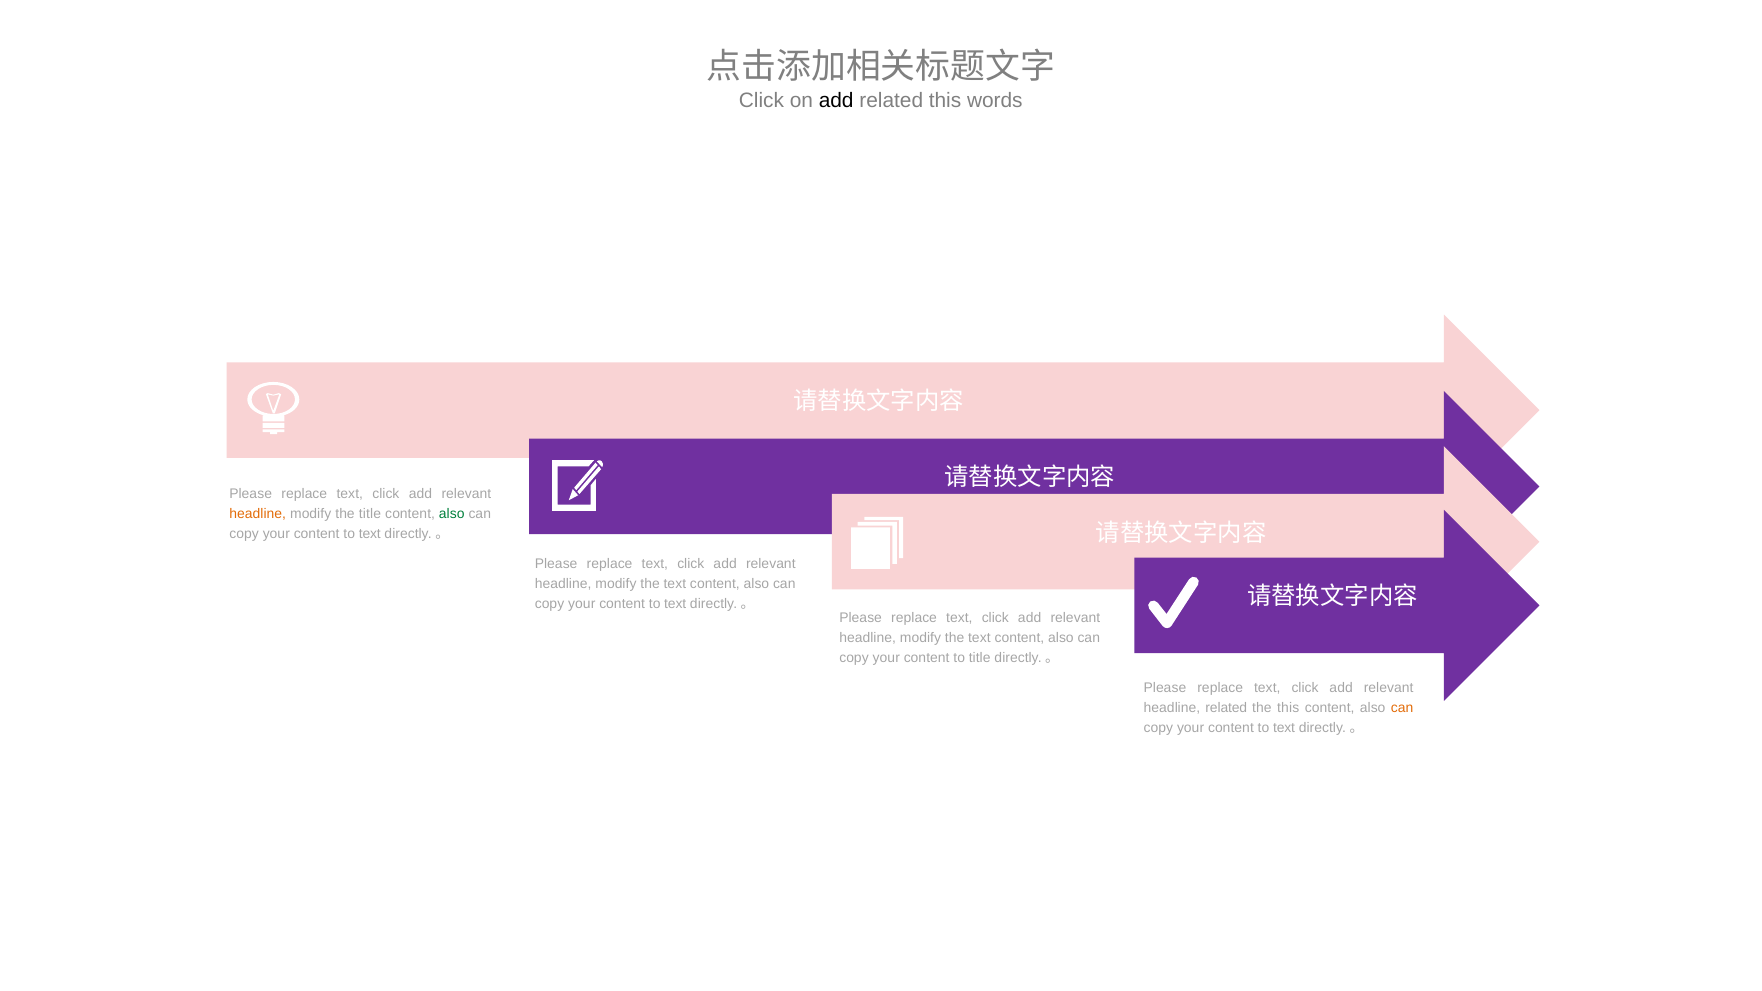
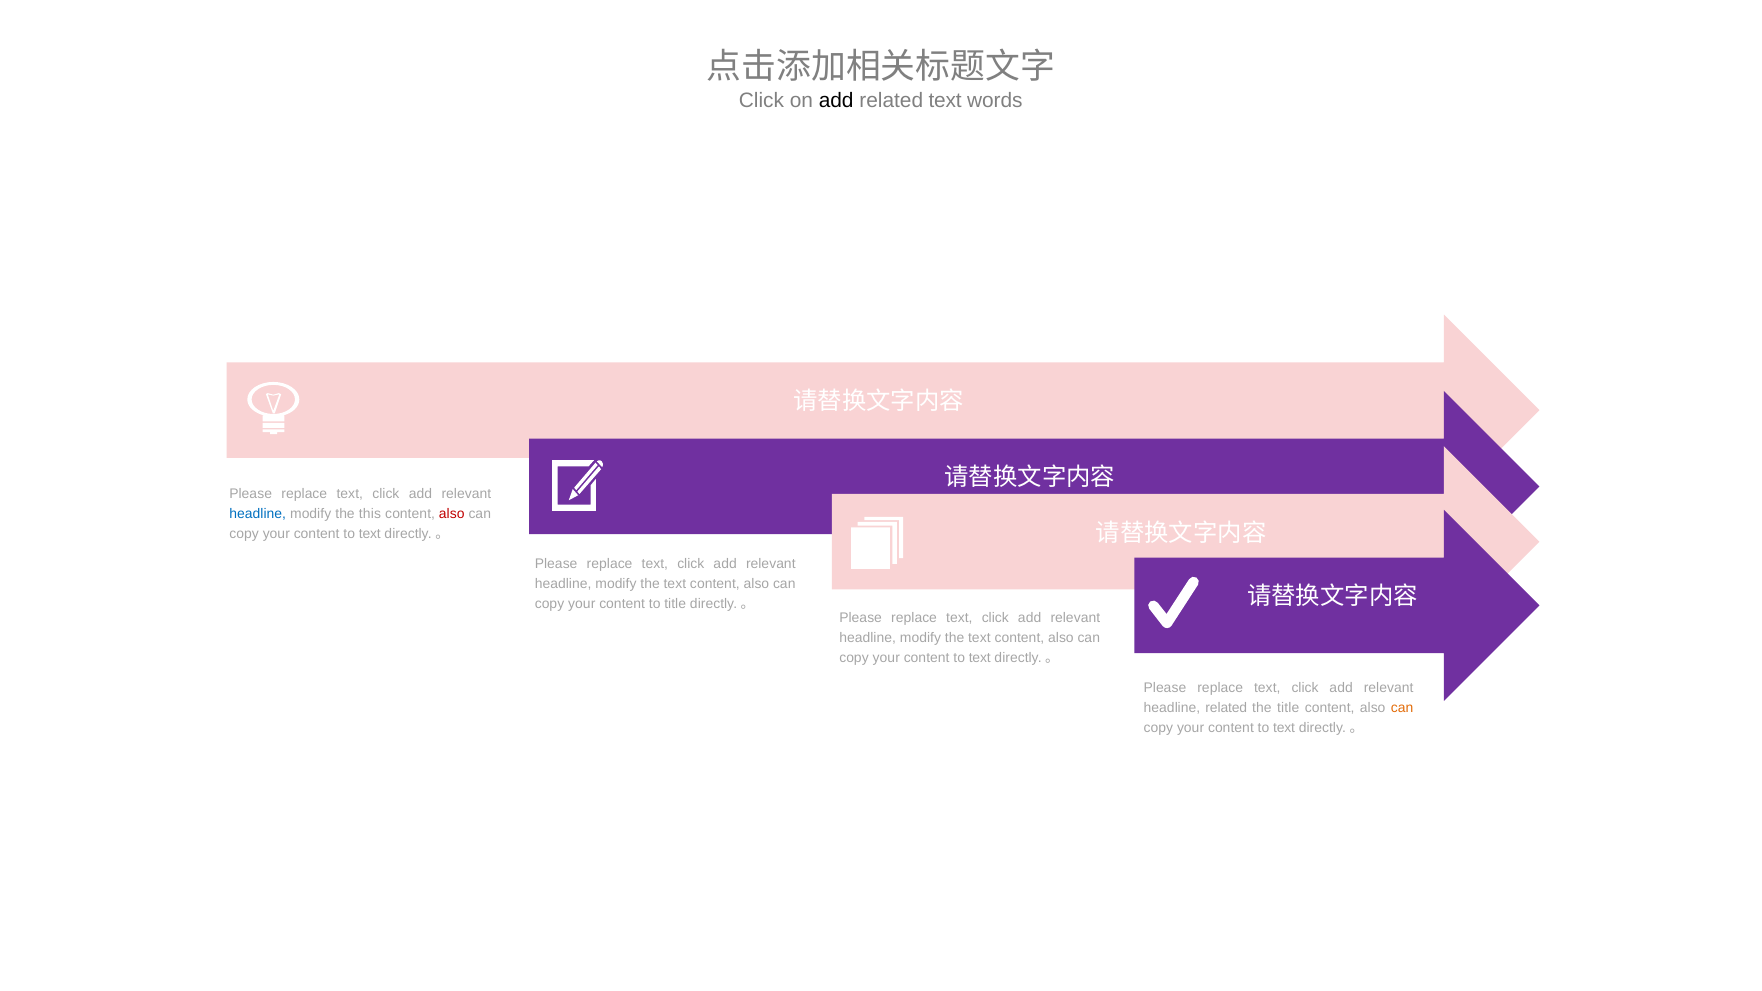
related this: this -> text
headline at (258, 514) colour: orange -> blue
the title: title -> this
also at (452, 514) colour: green -> red
text at (675, 604): text -> title
title at (980, 658): title -> text
the this: this -> title
